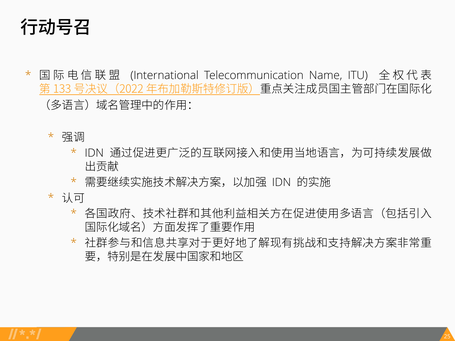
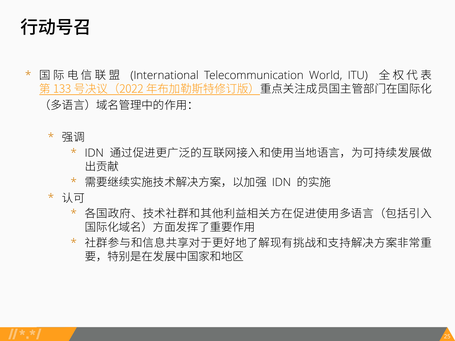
Name: Name -> World
